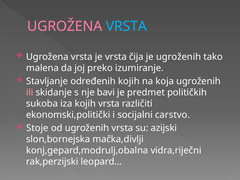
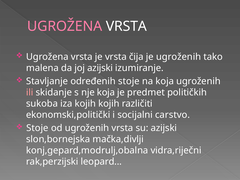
VRSTA at (126, 26) colour: light blue -> white
joj preko: preko -> azijski
određenih kojih: kojih -> stoje
nje bavi: bavi -> koja
kojih vrsta: vrsta -> kojih
